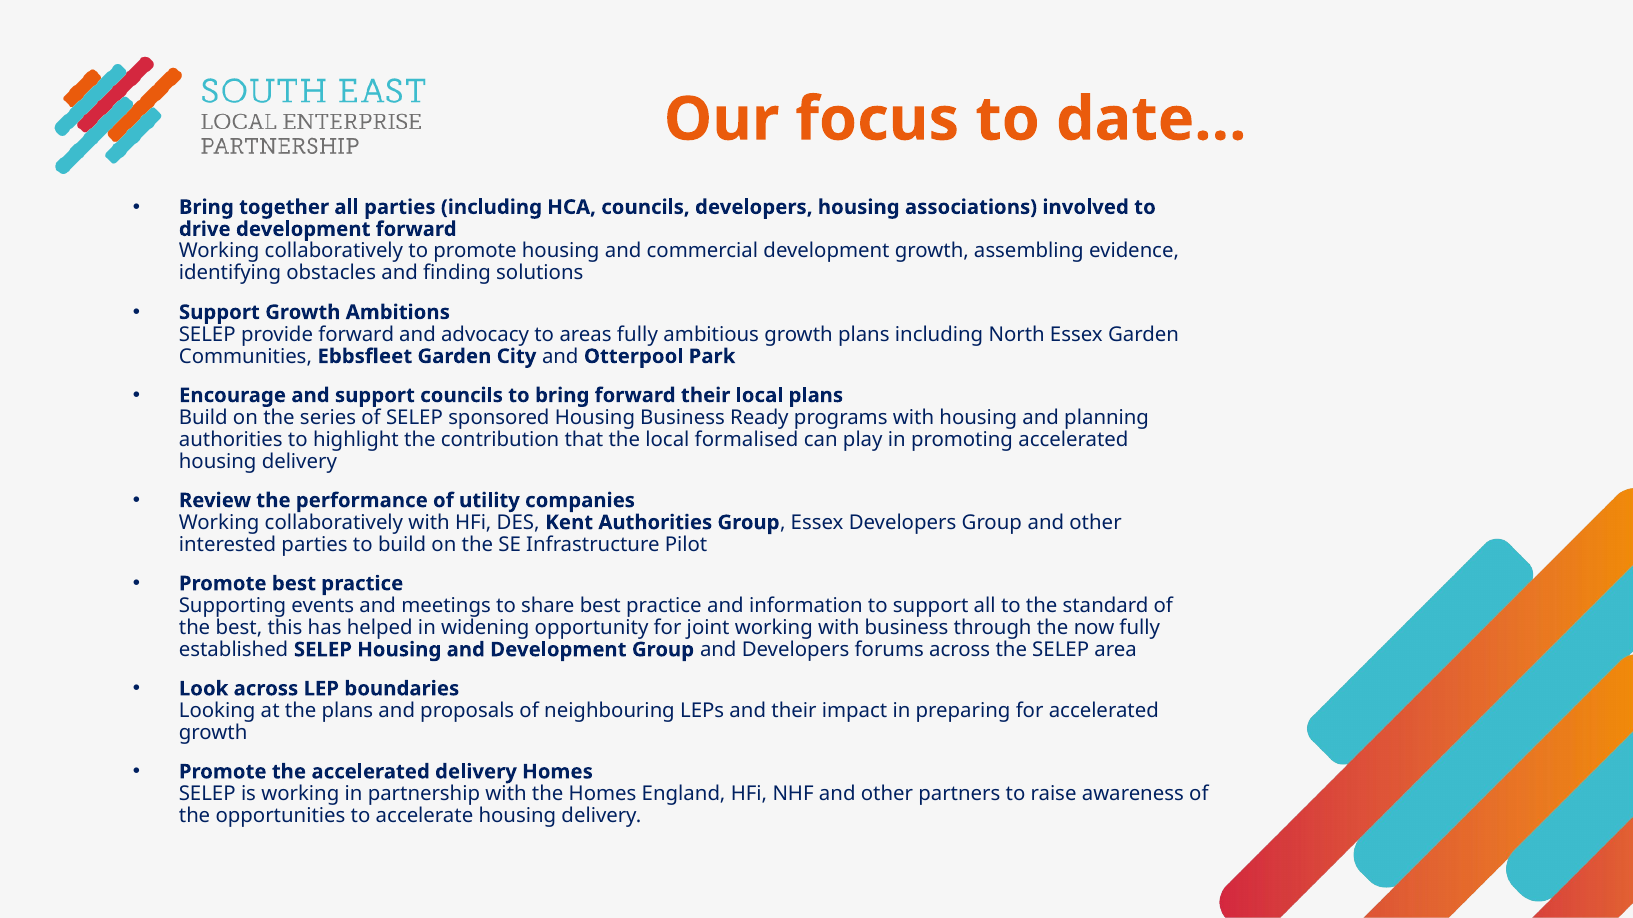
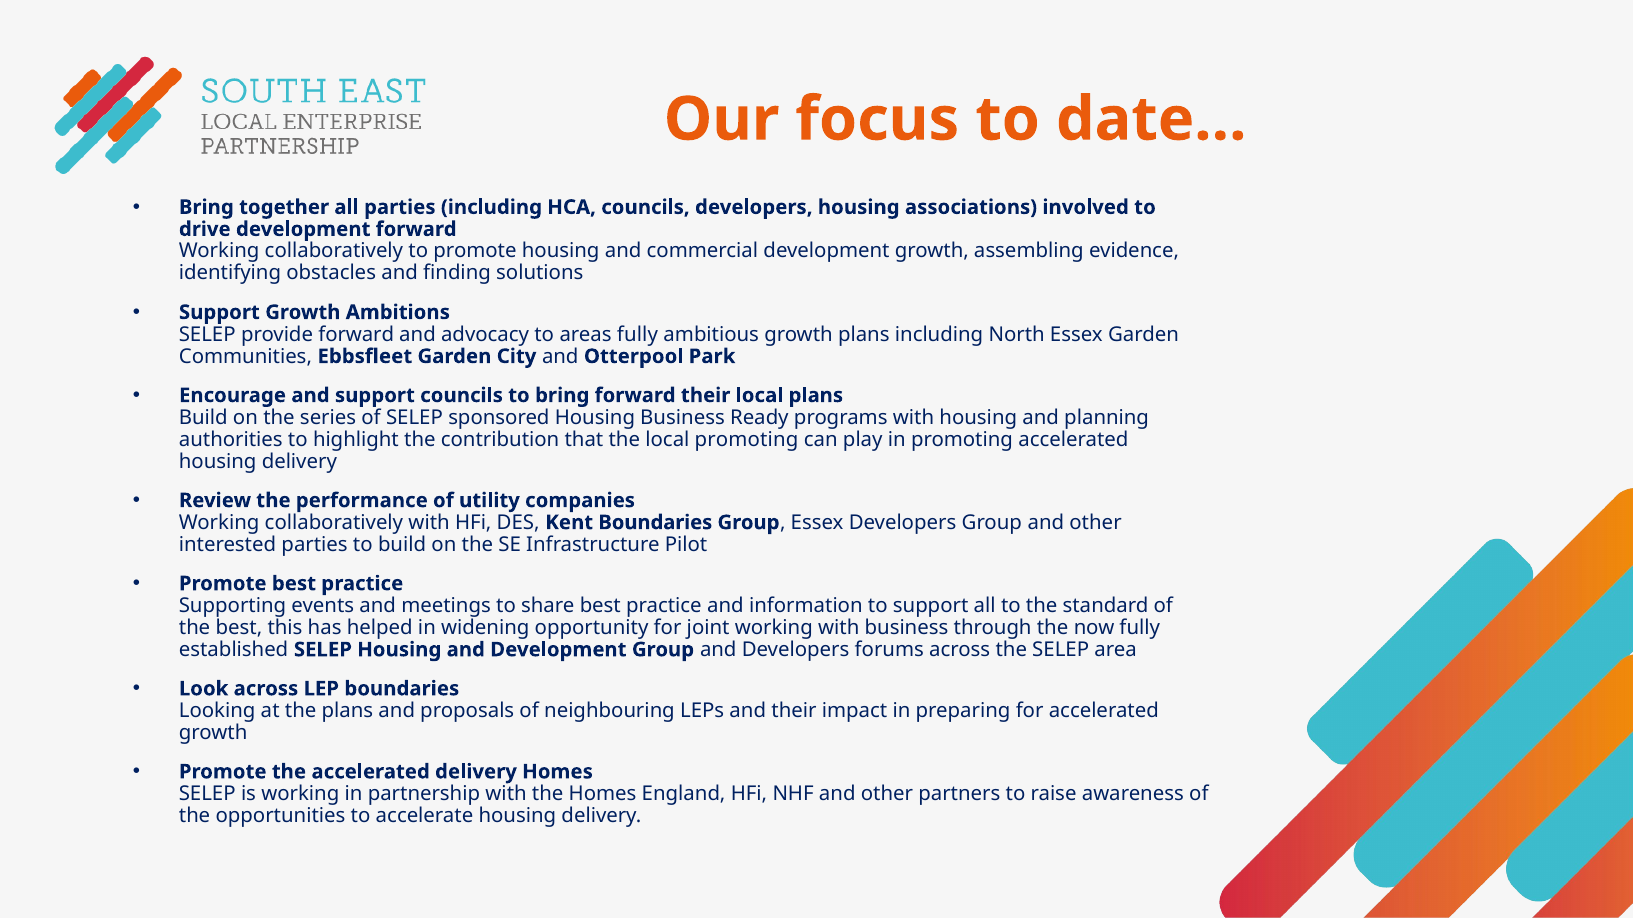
local formalised: formalised -> promoting
Kent Authorities: Authorities -> Boundaries
